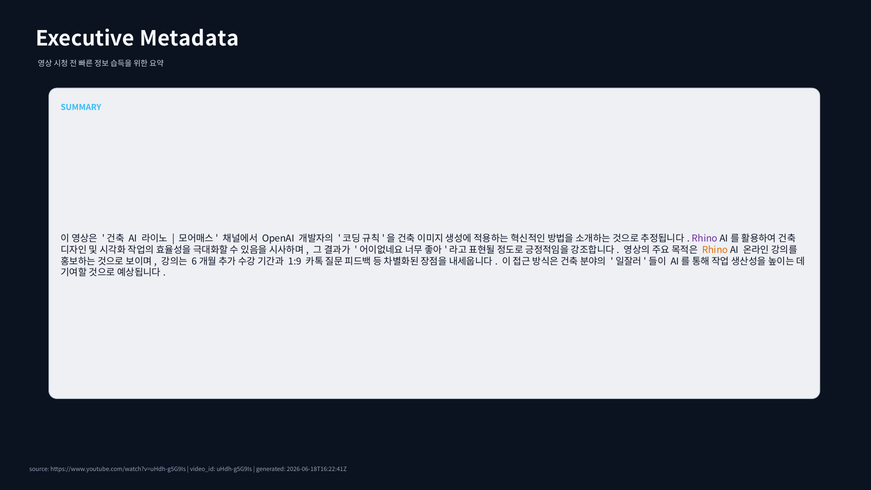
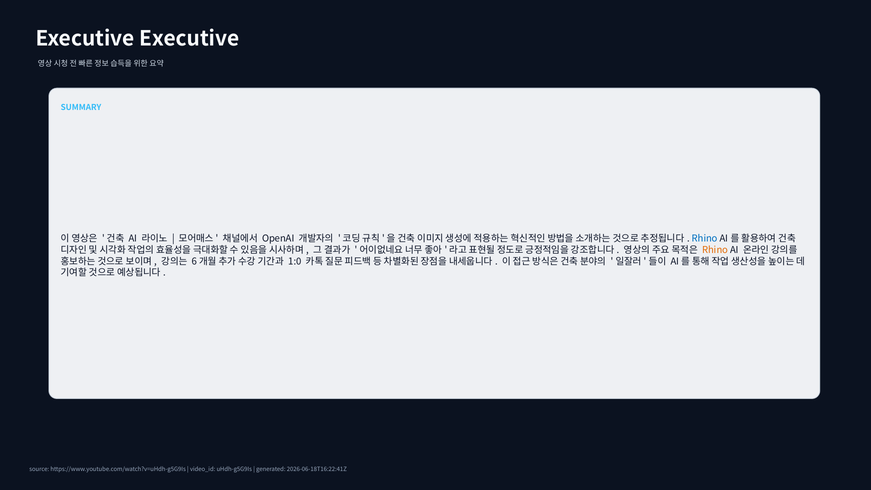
Executive Metadata: Metadata -> Executive
Rhino at (705, 239) colour: purple -> blue
1:9: 1:9 -> 1:0
